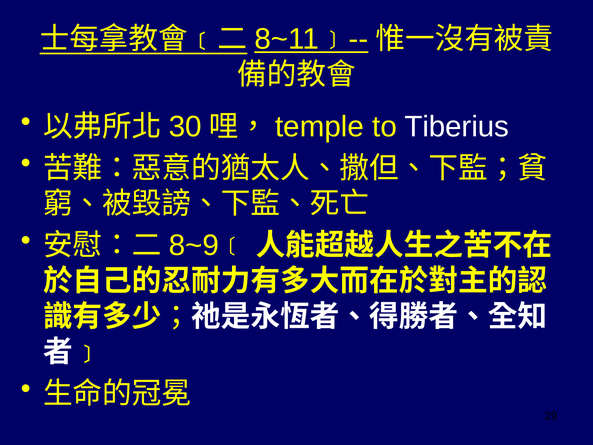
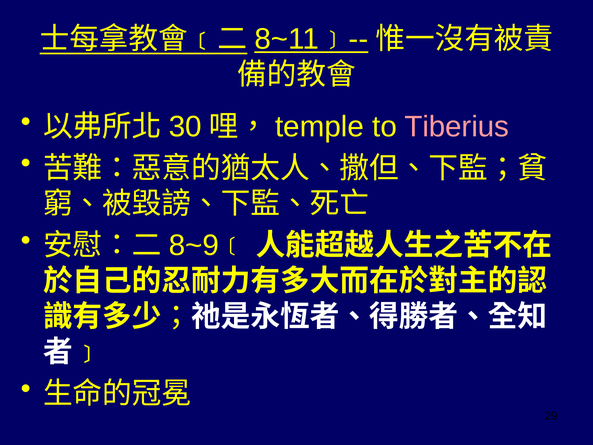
Tiberius colour: white -> pink
